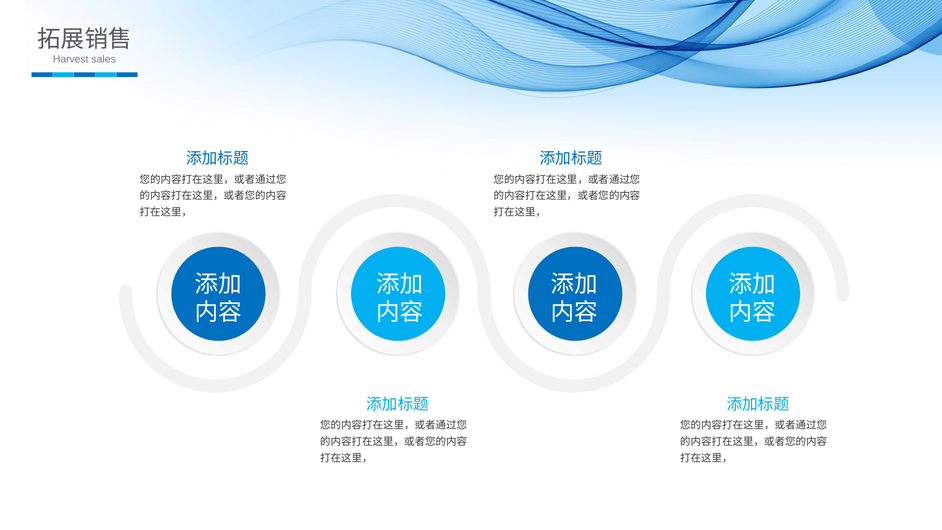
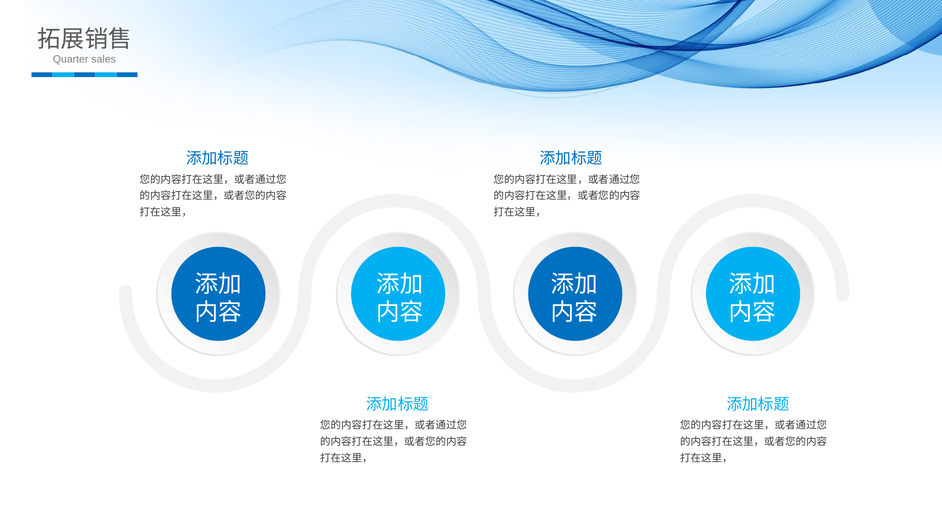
Harvest: Harvest -> Quarter
